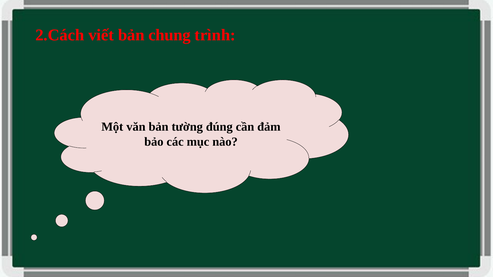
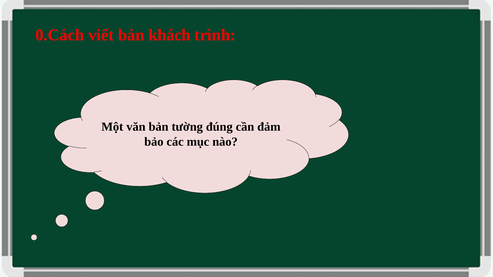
2.Cách: 2.Cách -> 0.Cách
chung: chung -> khách
